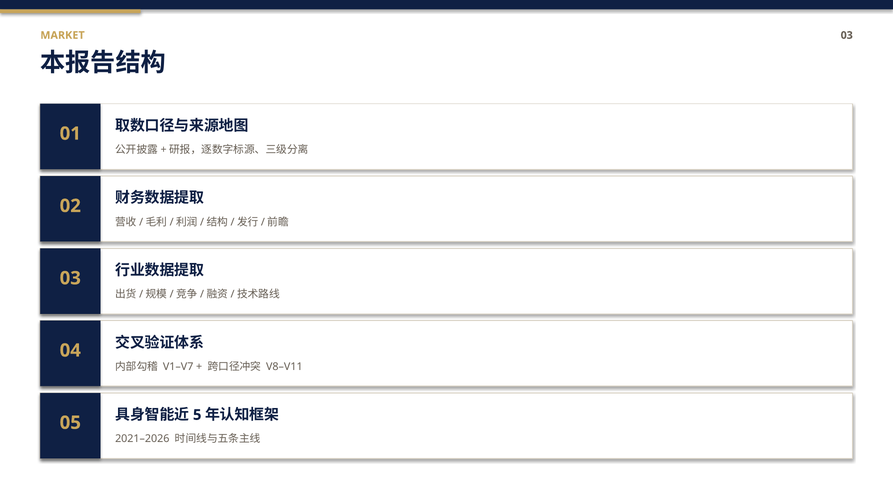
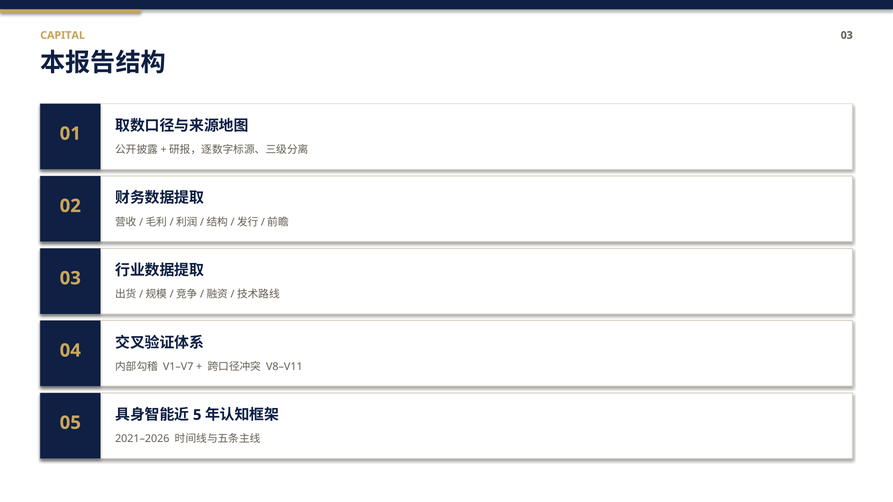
MARKET: MARKET -> CAPITAL
